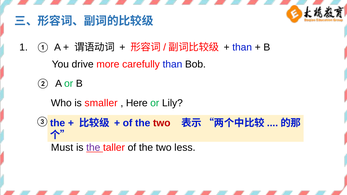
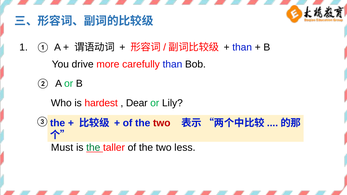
smaller: smaller -> hardest
Here: Here -> Dear
the at (93, 148) colour: purple -> green
